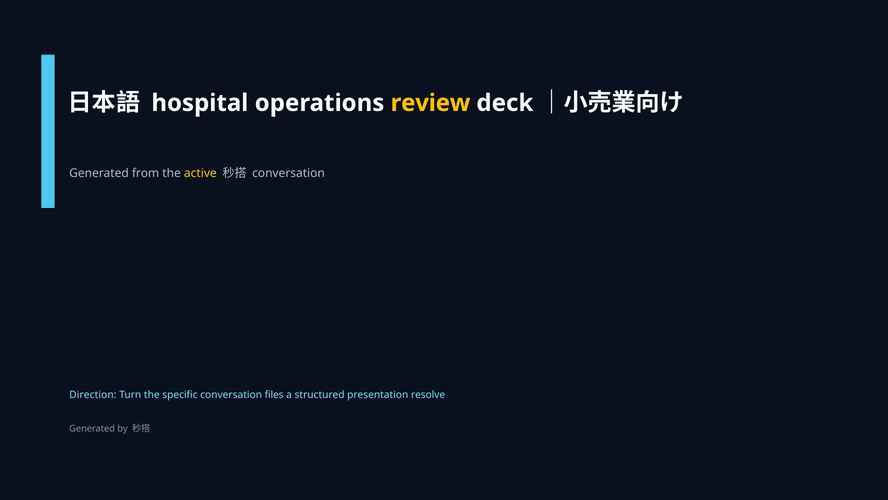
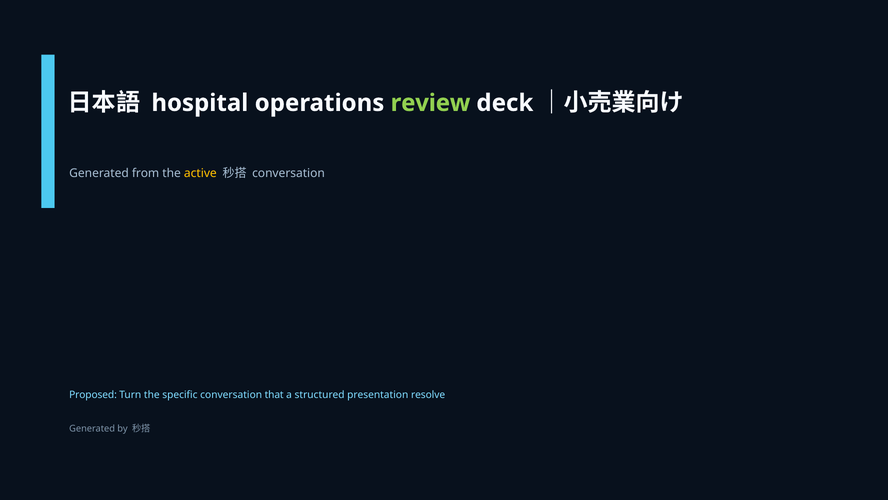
review colour: yellow -> light green
Direction: Direction -> Proposed
files: files -> that
